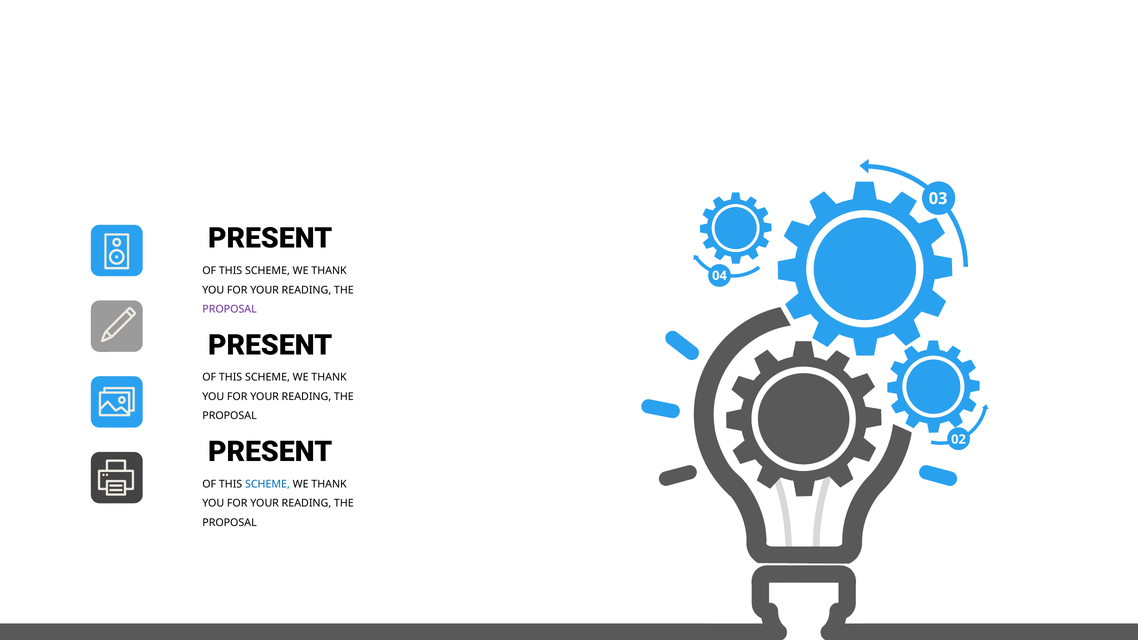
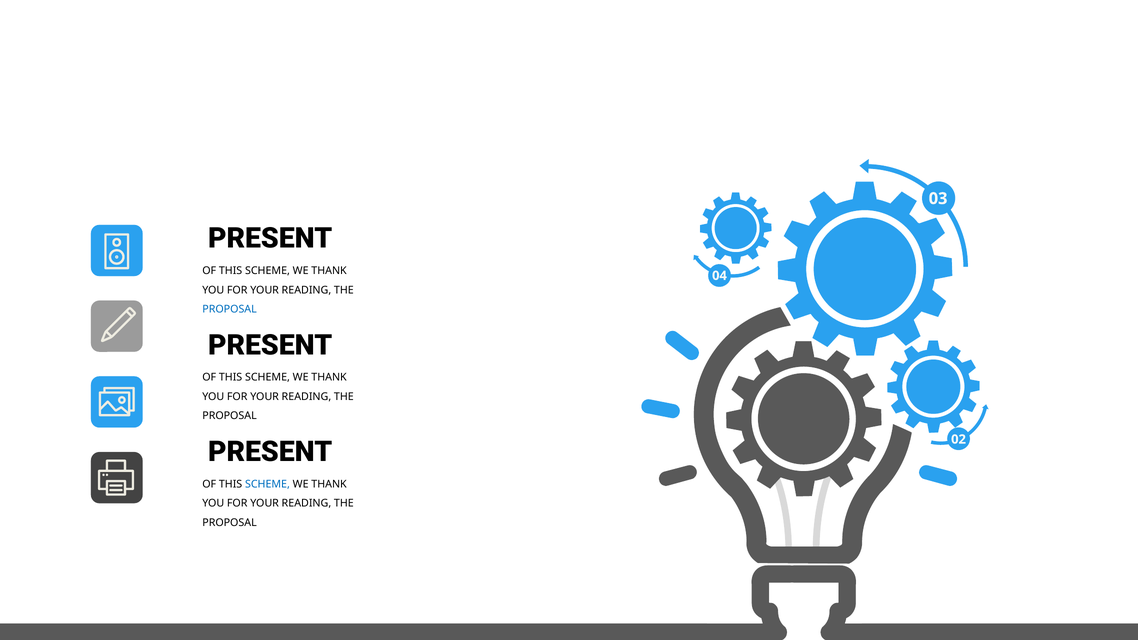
PROPOSAL at (230, 309) colour: purple -> blue
